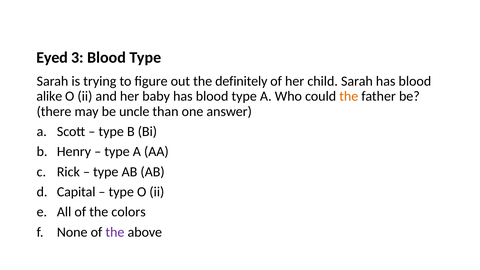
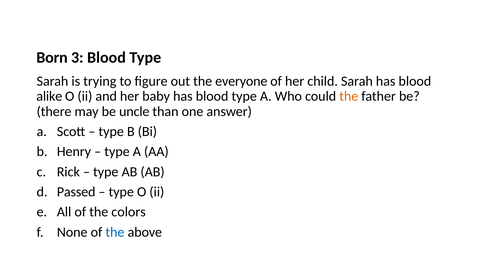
Eyed: Eyed -> Born
definitely: definitely -> everyone
Capital: Capital -> Passed
the at (115, 232) colour: purple -> blue
